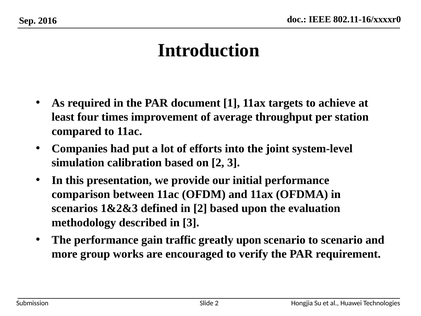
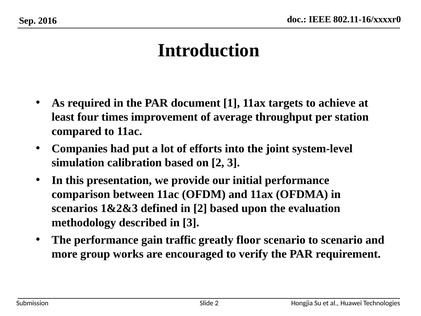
greatly upon: upon -> floor
